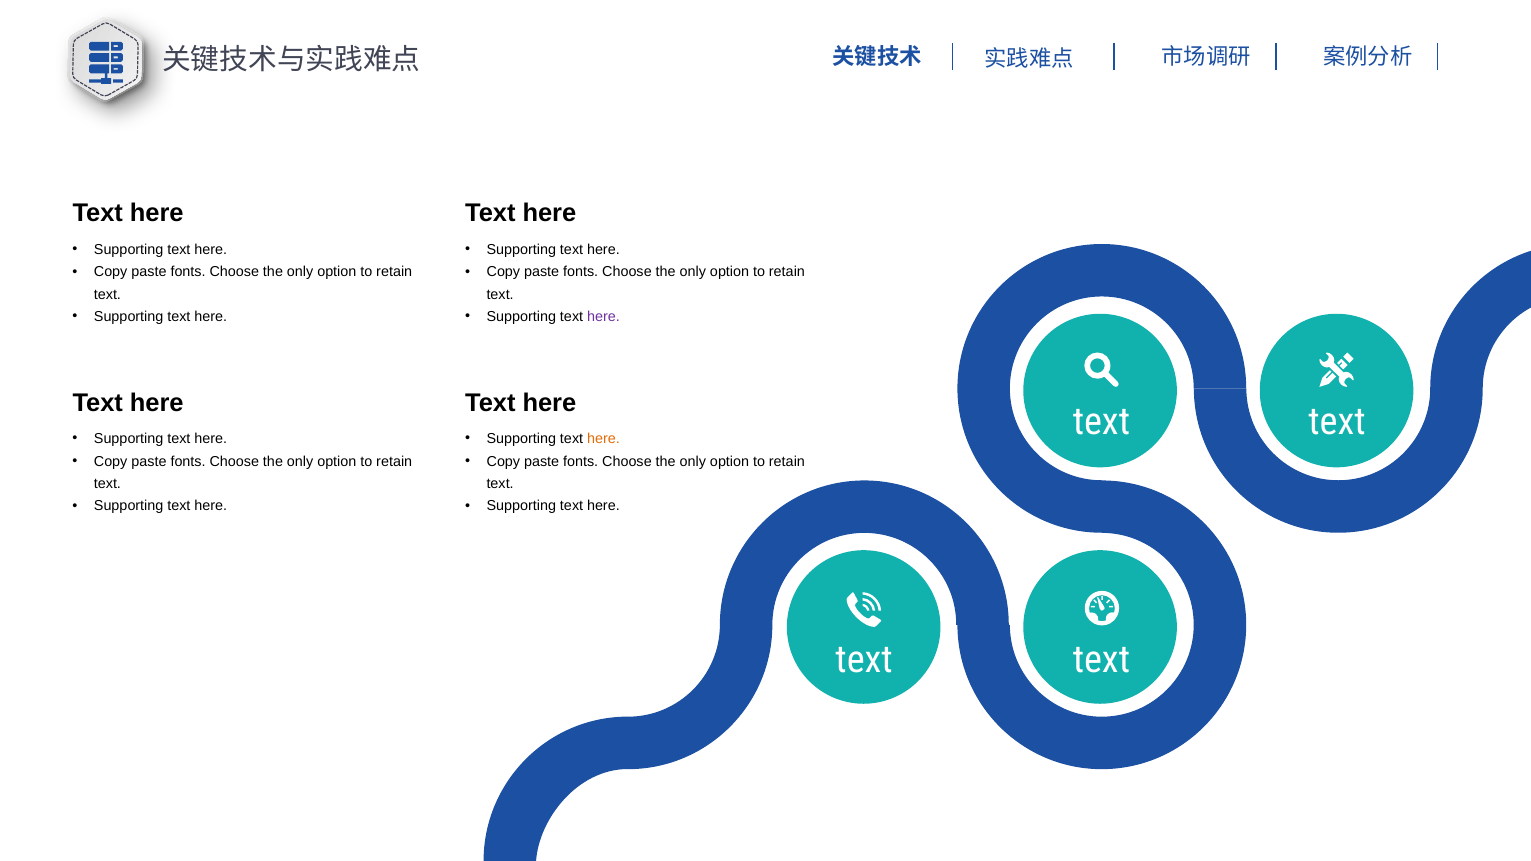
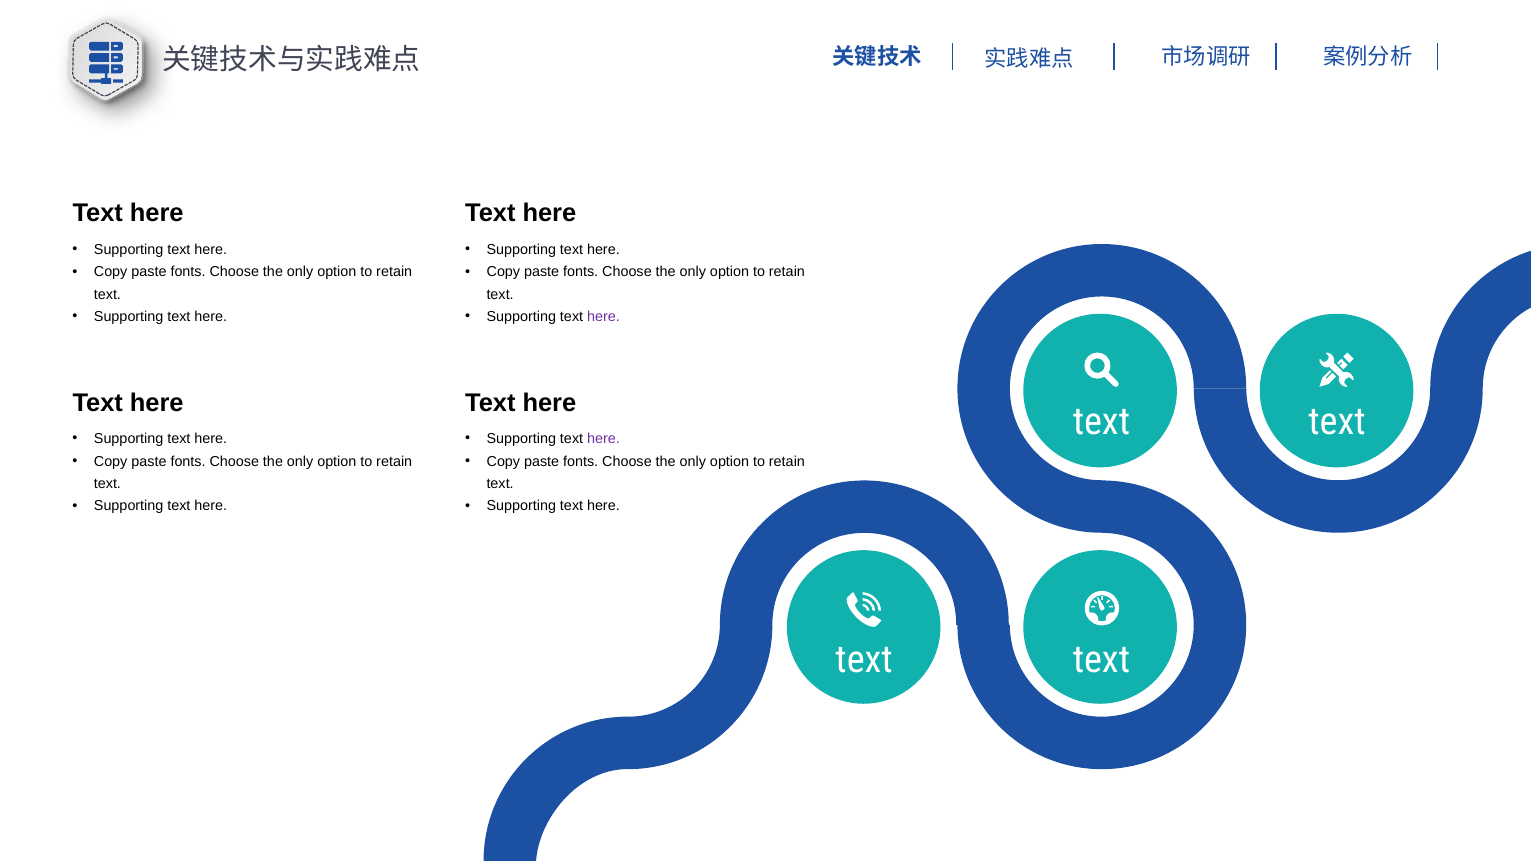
here at (603, 439) colour: orange -> purple
